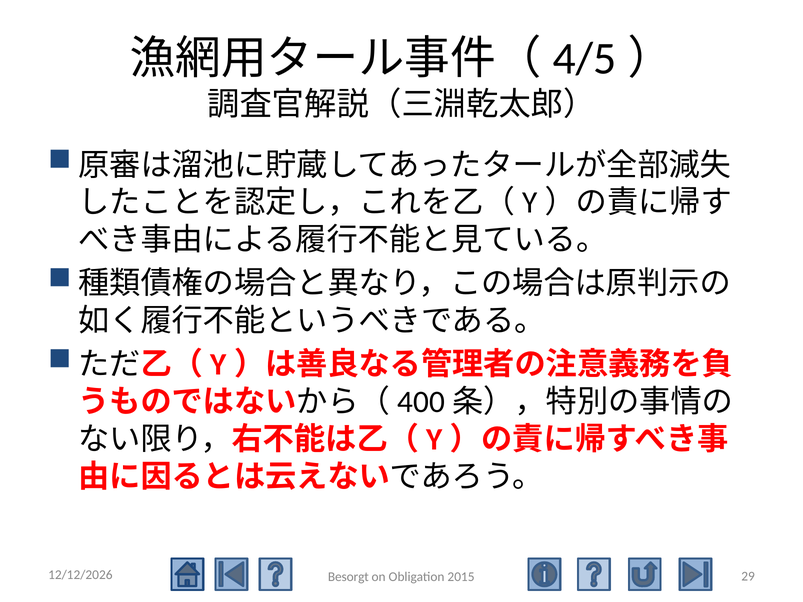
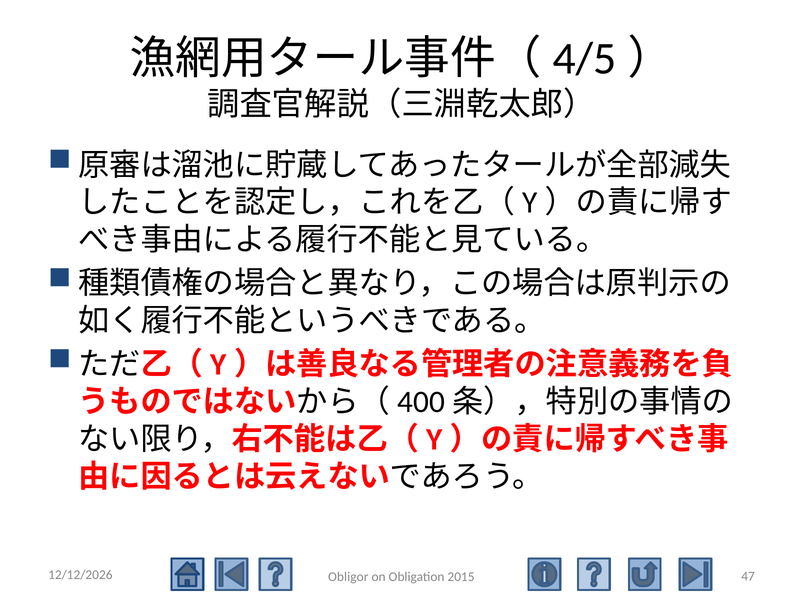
29: 29 -> 47
Besorgt: Besorgt -> Obligor
